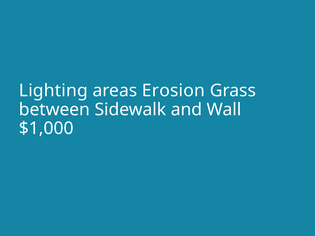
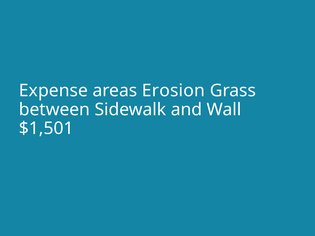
Lighting: Lighting -> Expense
$1,000: $1,000 -> $1,501
